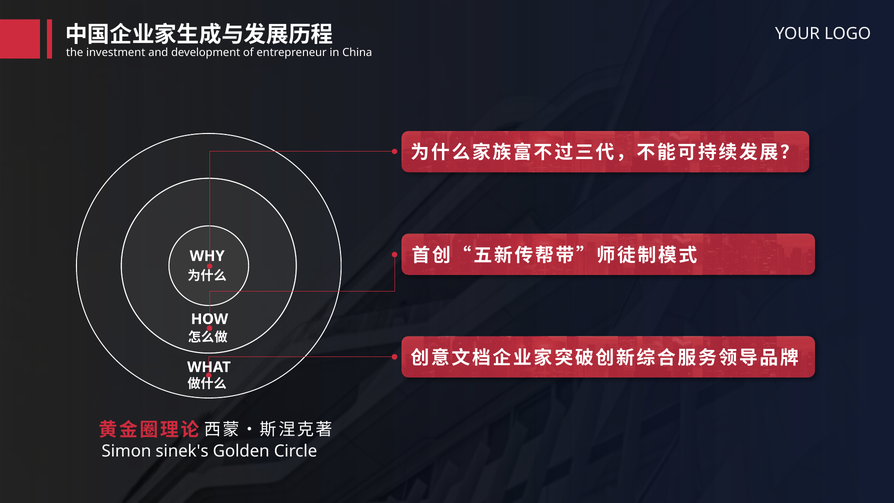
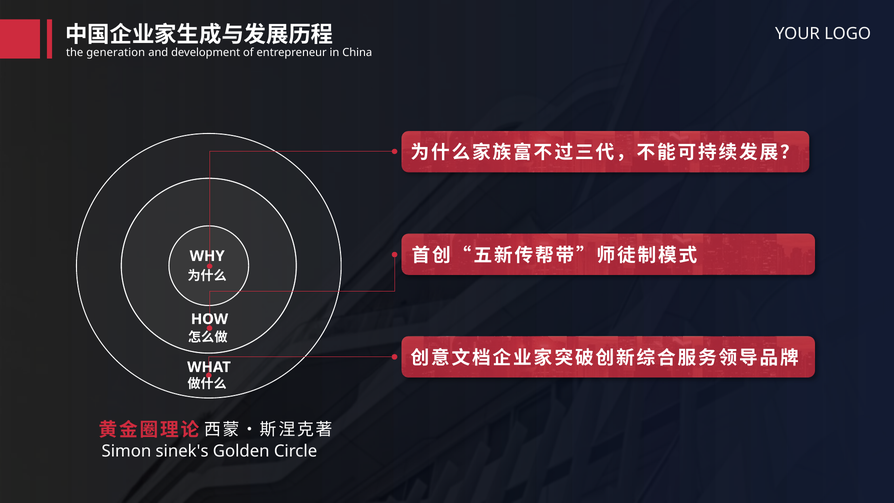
investment: investment -> generation
